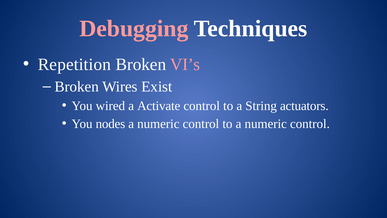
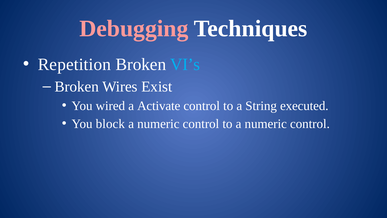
VI’s colour: pink -> light blue
actuators: actuators -> executed
nodes: nodes -> block
